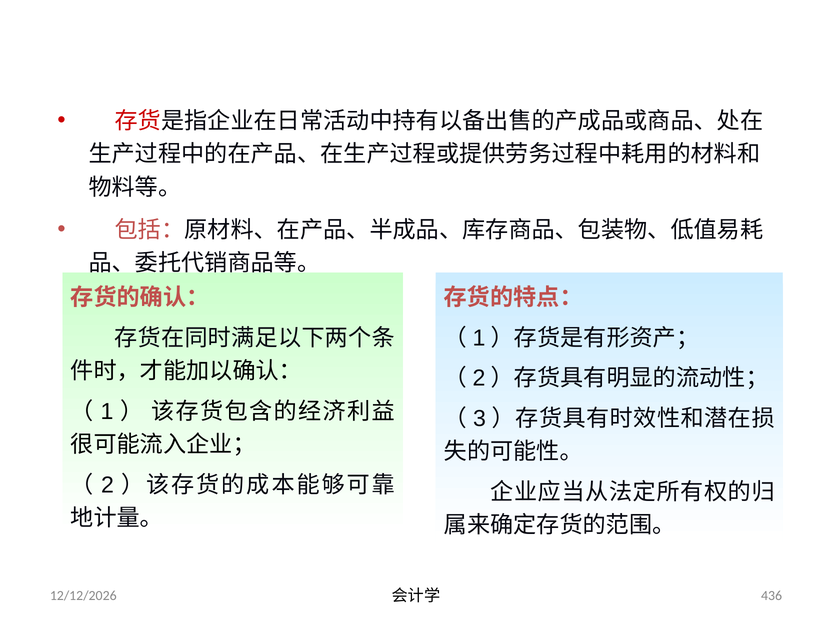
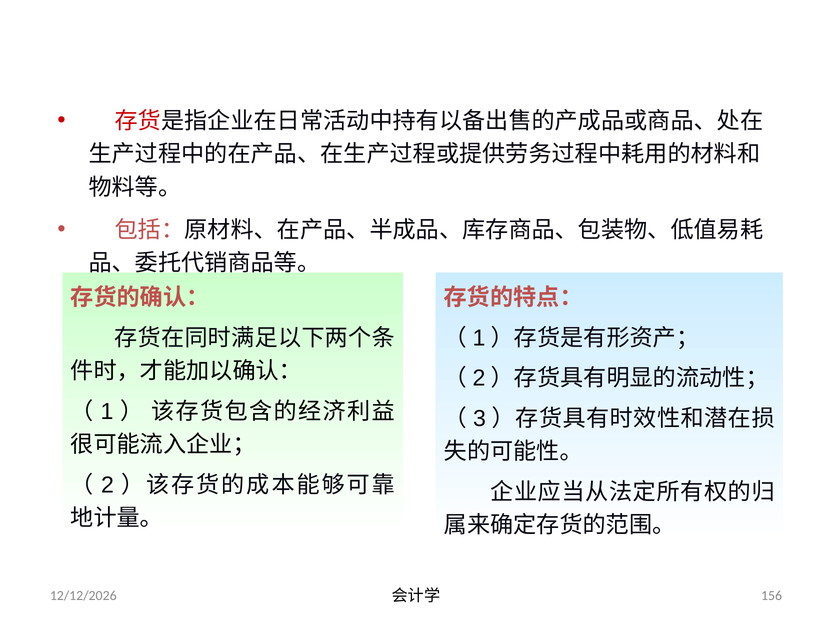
436: 436 -> 156
